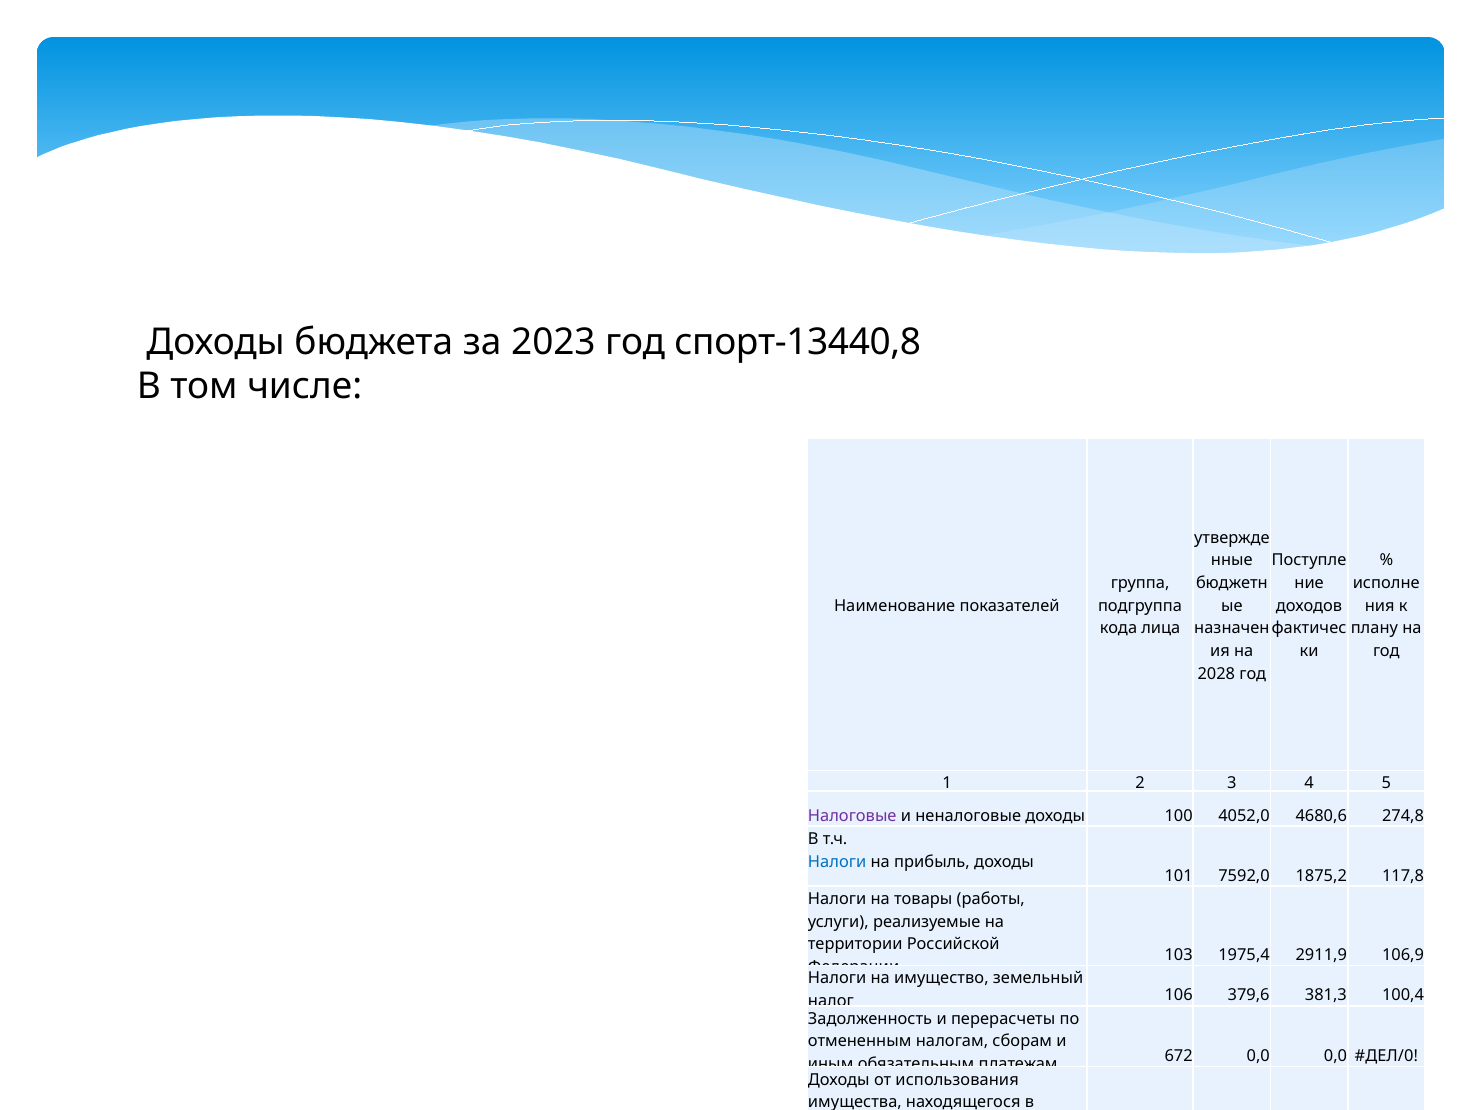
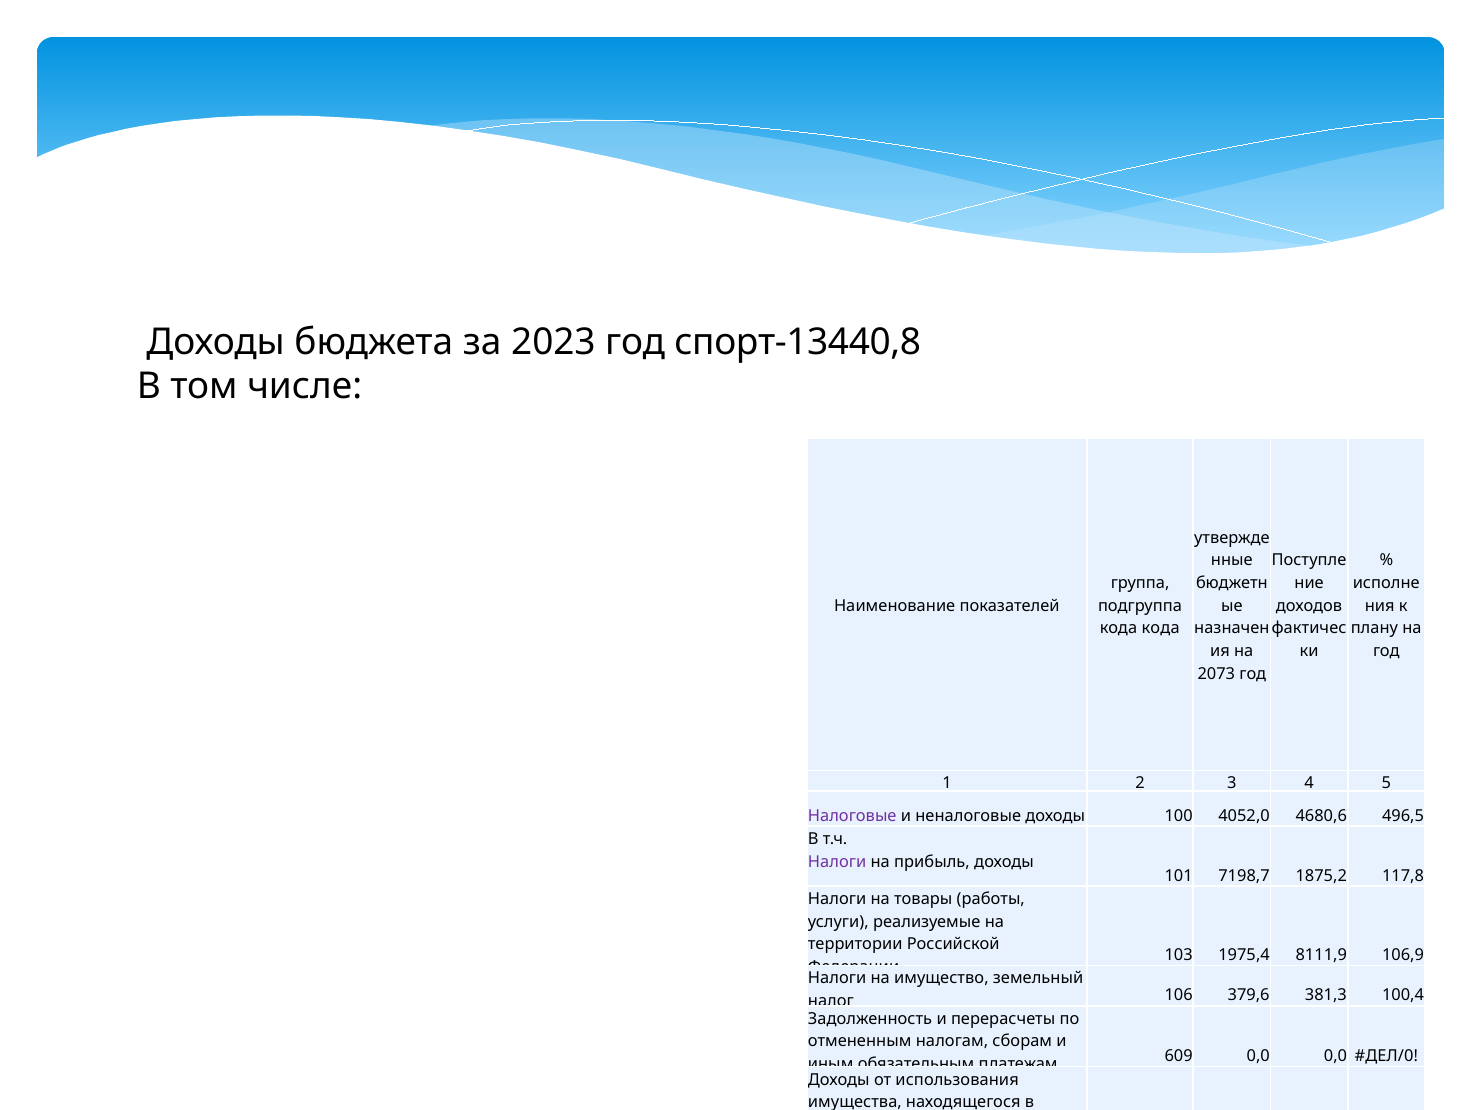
кода лица: лица -> кода
2028: 2028 -> 2073
274,8: 274,8 -> 496,5
Налоги at (837, 862) colour: blue -> purple
7592,0: 7592,0 -> 7198,7
2911,9: 2911,9 -> 8111,9
672: 672 -> 609
